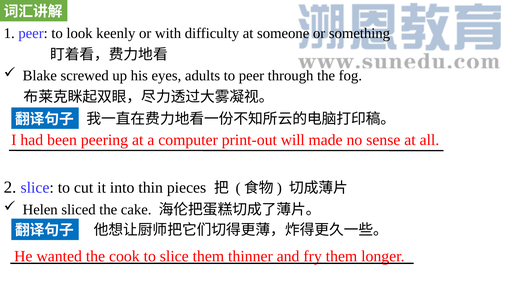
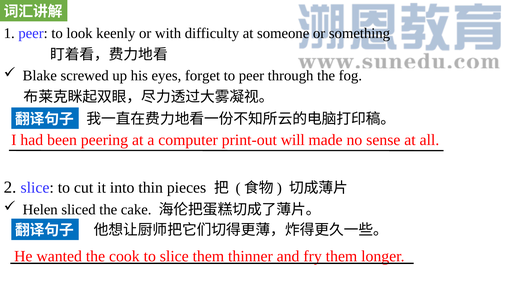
adults: adults -> forget
